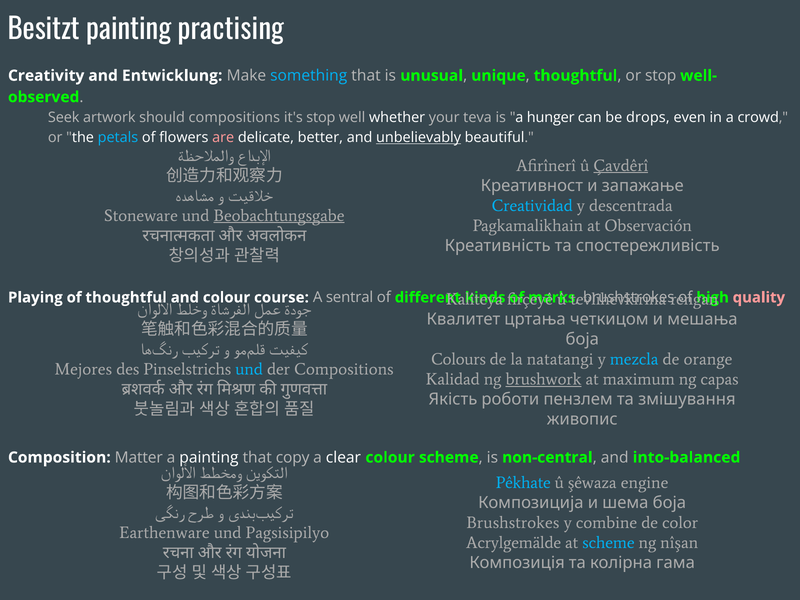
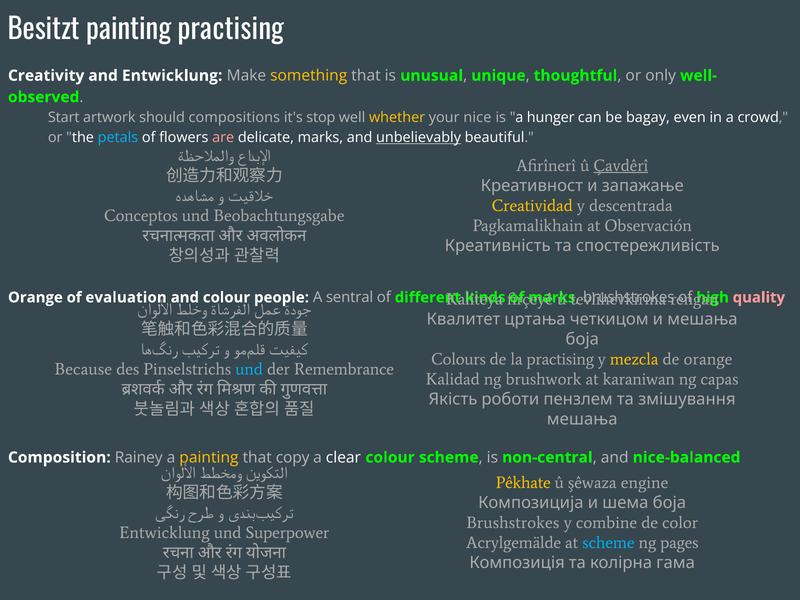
something colour: light blue -> yellow
or stop: stop -> only
Seek: Seek -> Start
whether colour: white -> yellow
teva: teva -> nice
drops: drops -> bagay
delicate better: better -> marks
Creatividad colour: light blue -> yellow
Stoneware: Stoneware -> Conceptos
Beobachtungsgabe underline: present -> none
Playing at (35, 297): Playing -> Orange
of thoughtful: thoughtful -> evaluation
course: course -> people
la natatangi: natatangi -> practising
mezcla colour: light blue -> yellow
Mejores: Mejores -> Because
der Compositions: Compositions -> Remembrance
brushwork underline: present -> none
maximum: maximum -> karaniwan
живопис at (582, 419): живопис -> мешања
Matter: Matter -> Rainey
painting at (209, 457) colour: white -> yellow
into-balanced: into-balanced -> nice-balanced
Pêkhate colour: light blue -> yellow
Earthenware at (164, 533): Earthenware -> Entwicklung
Pagsisipilyo: Pagsisipilyo -> Superpower
nîşan: nîşan -> pages
